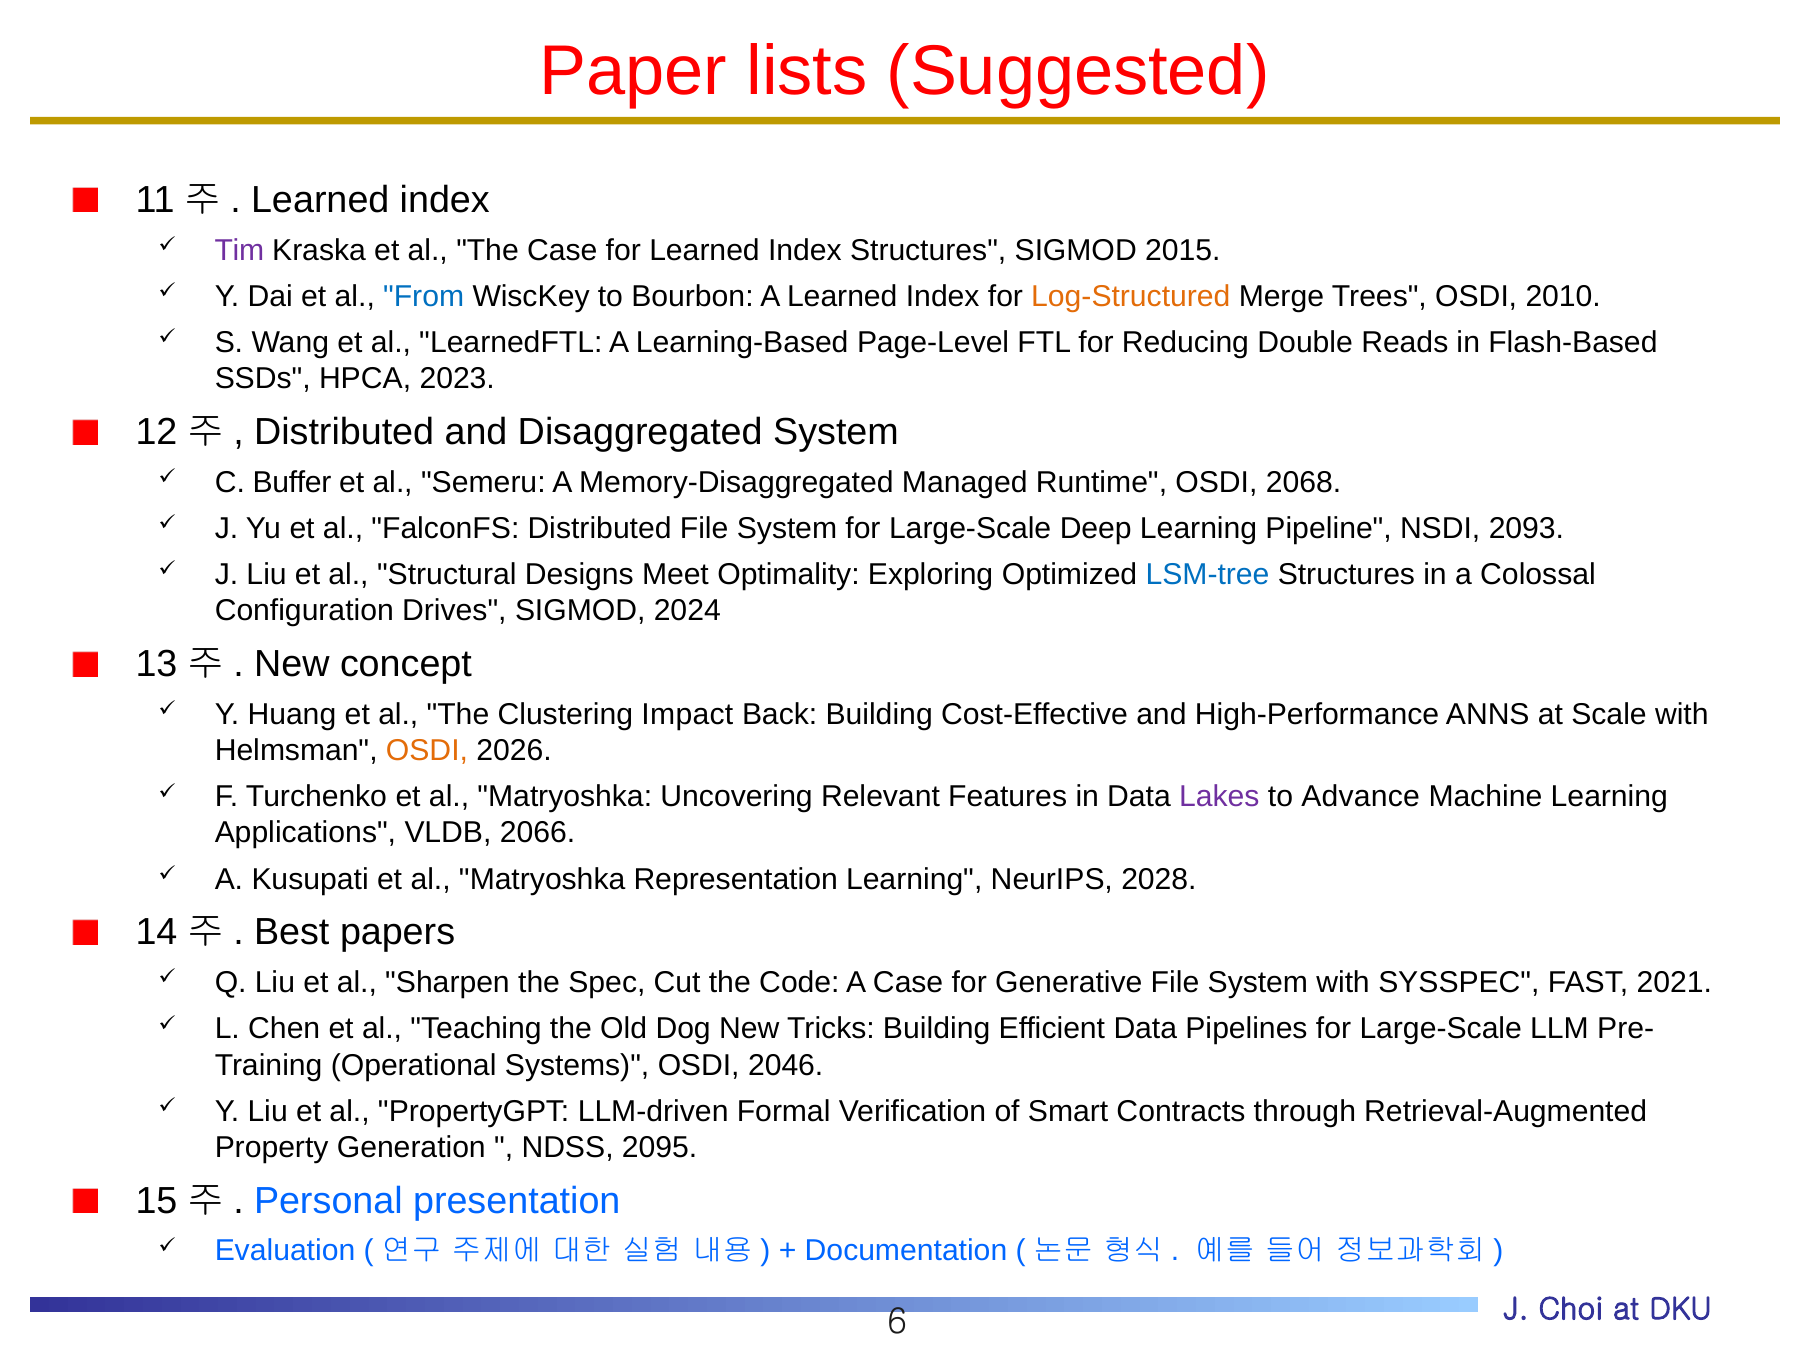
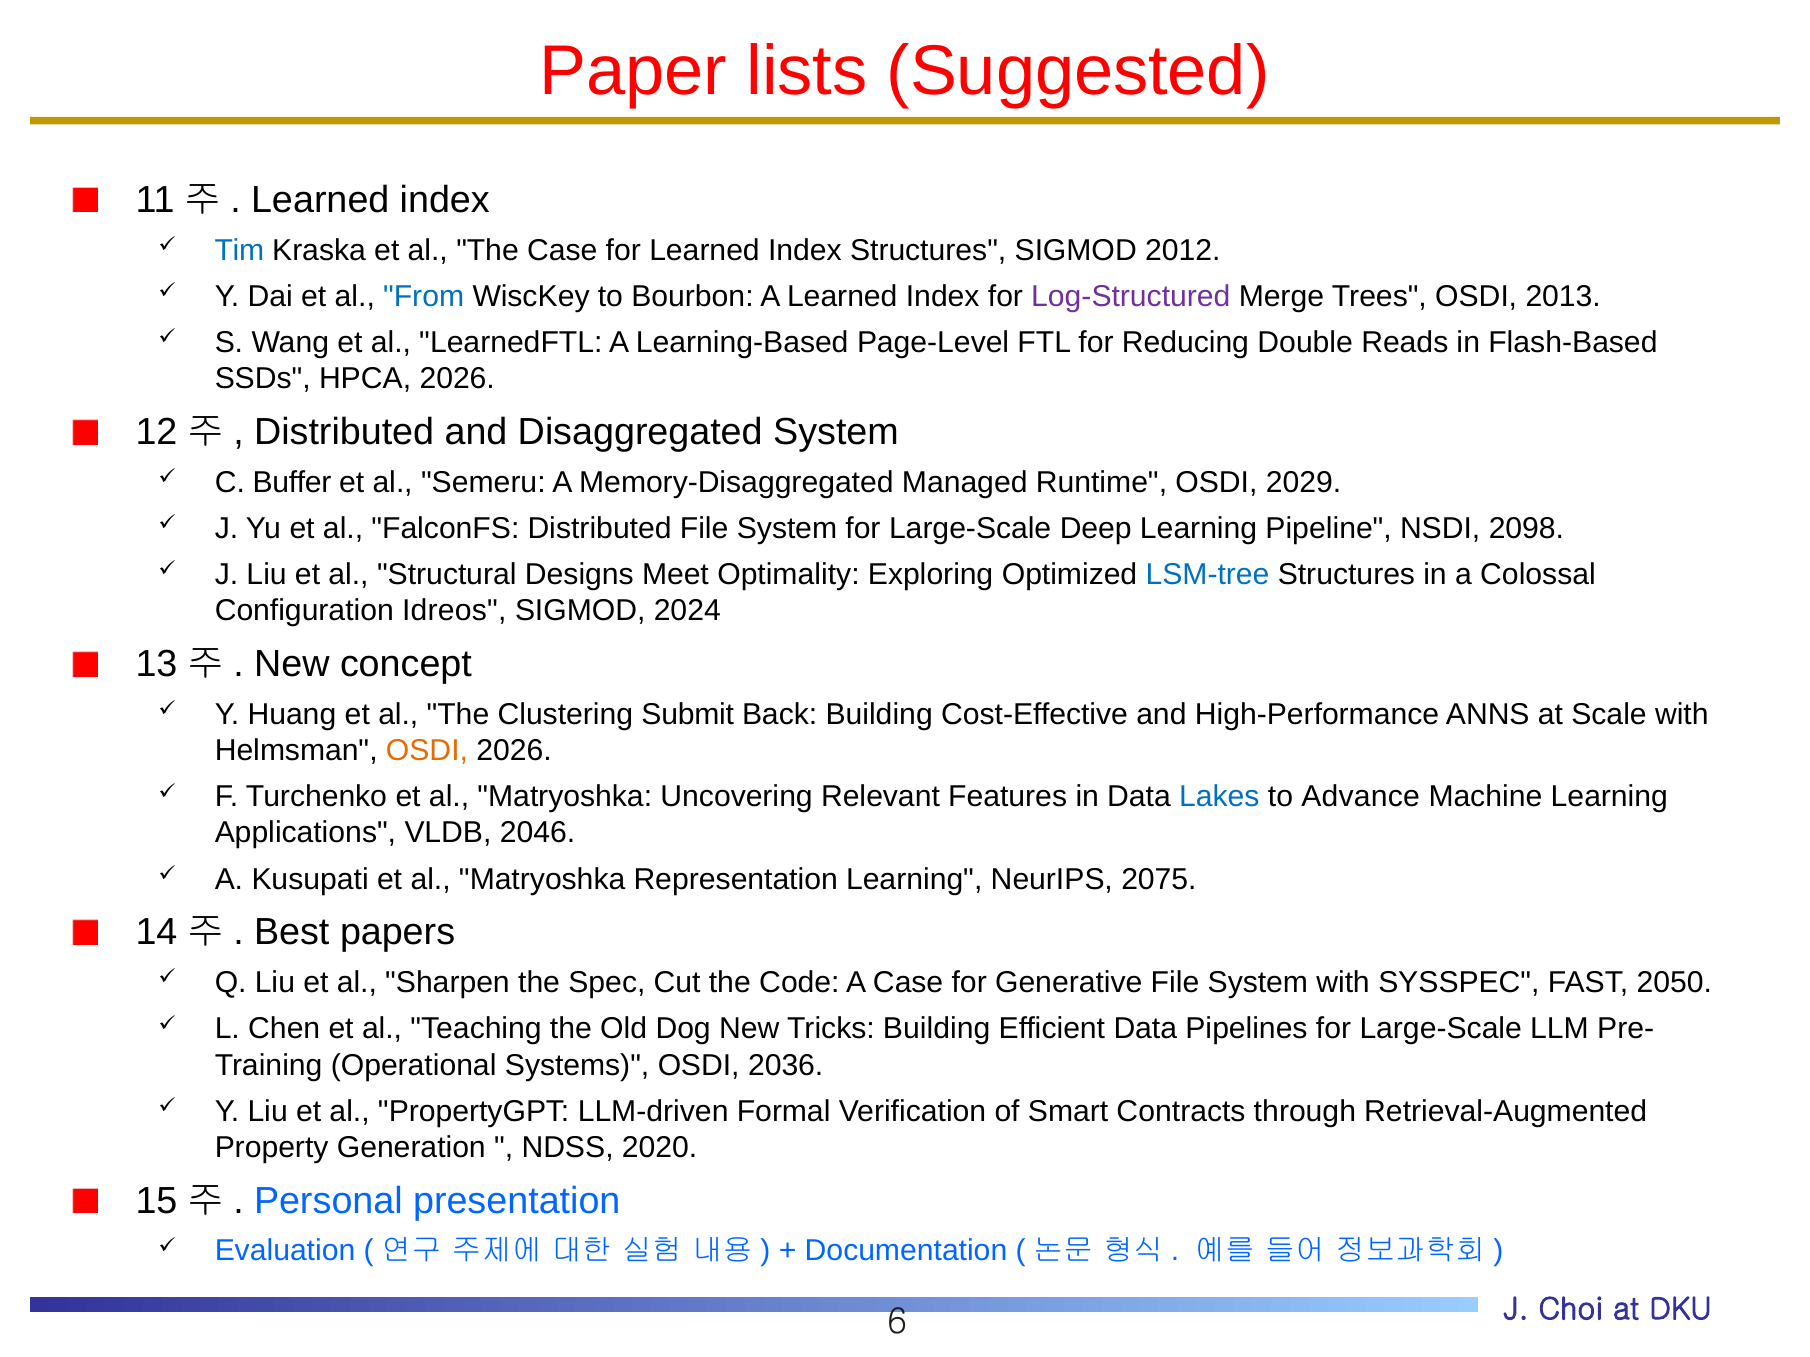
Tim colour: purple -> blue
2015: 2015 -> 2012
Log-Structured colour: orange -> purple
2010: 2010 -> 2013
HPCA 2023: 2023 -> 2026
2068: 2068 -> 2029
2093: 2093 -> 2098
Drives: Drives -> Idreos
Impact: Impact -> Submit
Lakes colour: purple -> blue
2066: 2066 -> 2046
2028: 2028 -> 2075
2021: 2021 -> 2050
2046: 2046 -> 2036
2095: 2095 -> 2020
